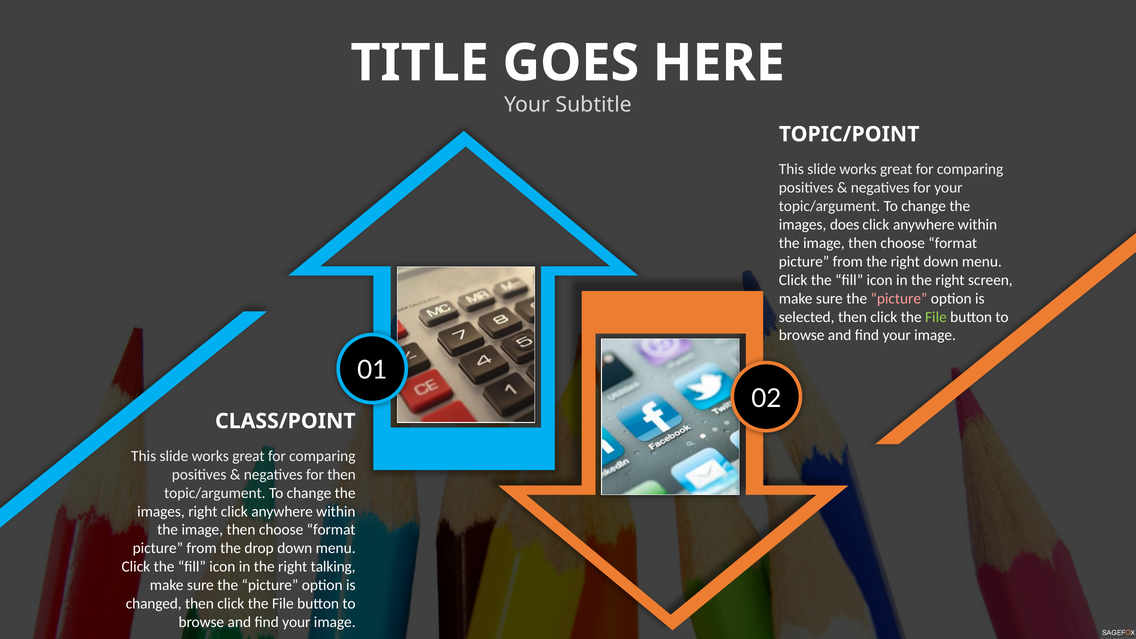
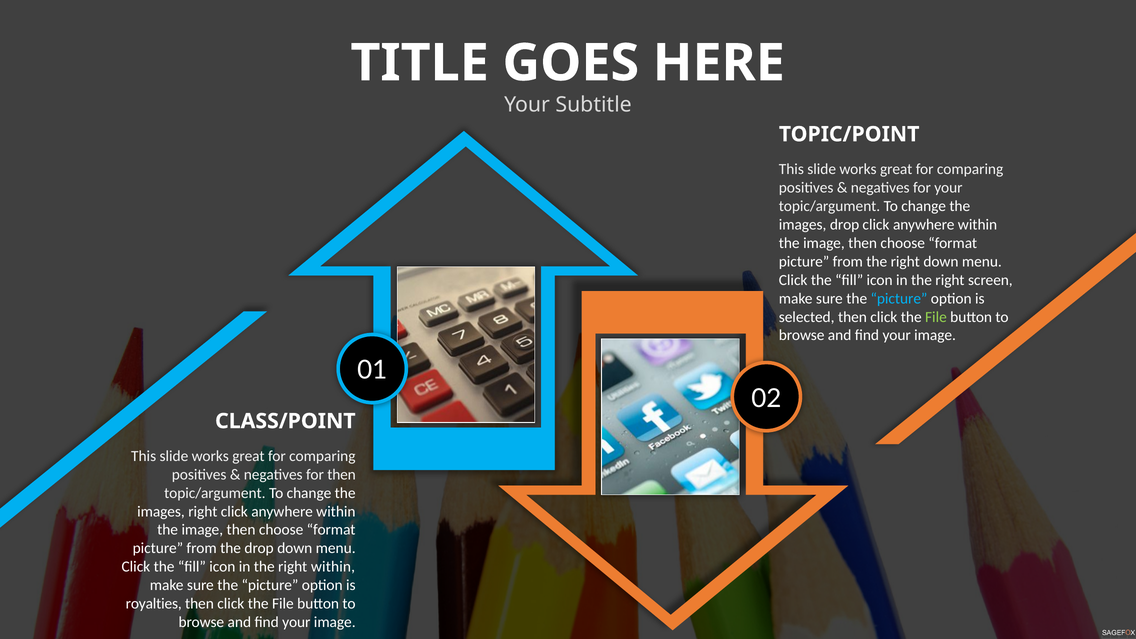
images does: does -> drop
picture at (899, 298) colour: pink -> light blue
right talking: talking -> within
changed: changed -> royalties
